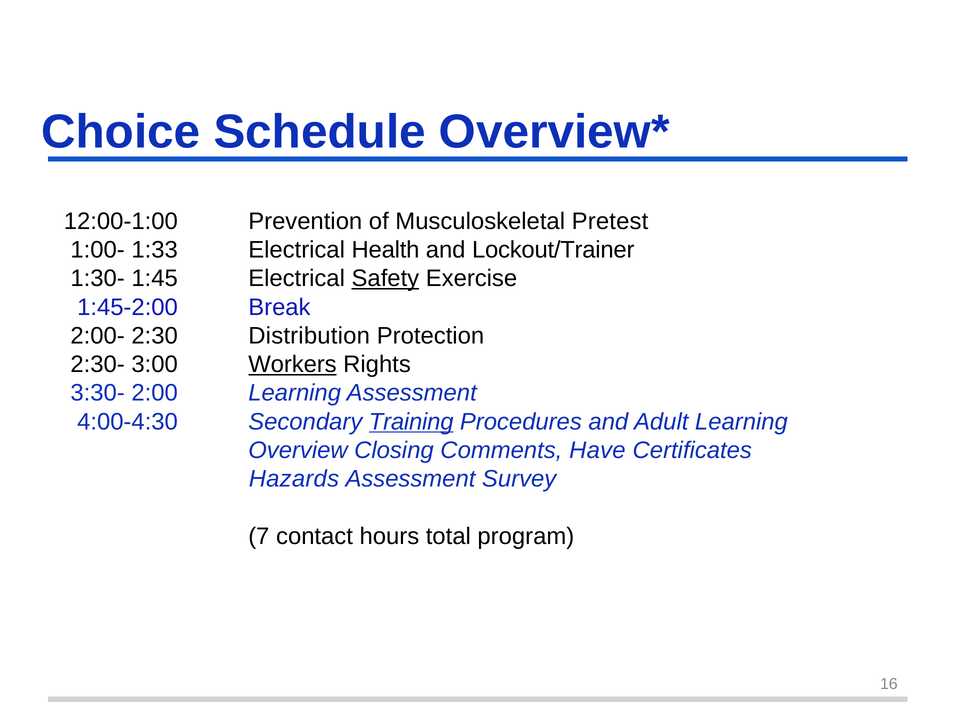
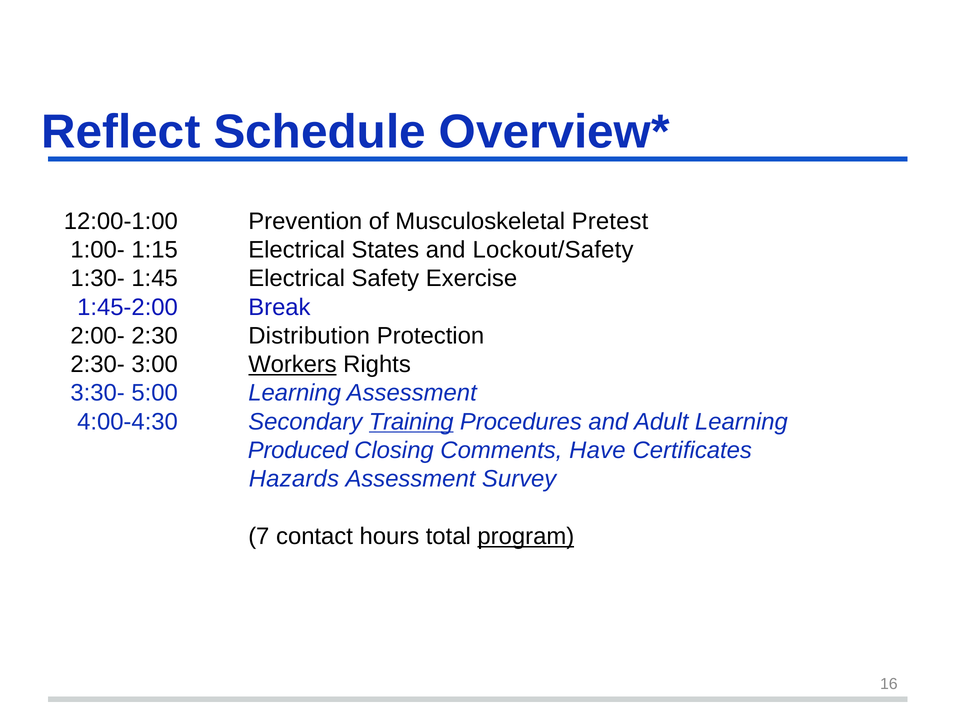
Choice: Choice -> Reflect
1:33: 1:33 -> 1:15
Health: Health -> States
Lockout/Trainer: Lockout/Trainer -> Lockout/Safety
Safety underline: present -> none
2:00: 2:00 -> 5:00
Overview: Overview -> Produced
program underline: none -> present
